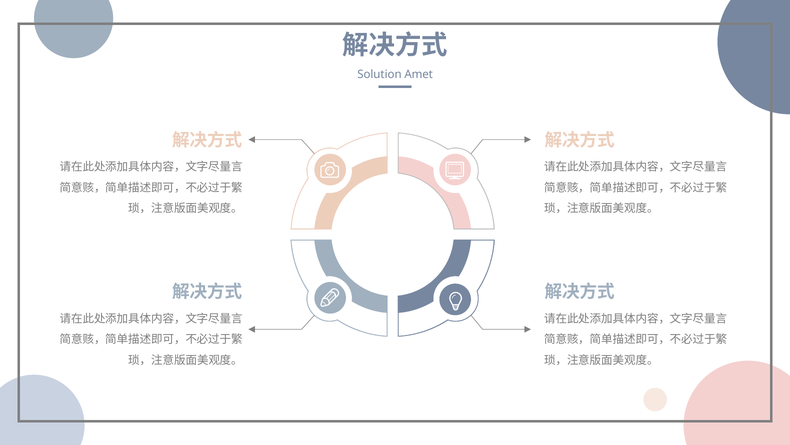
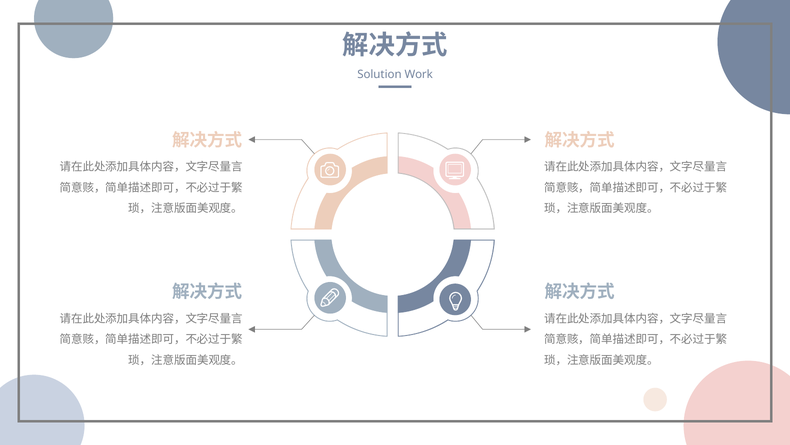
Amet: Amet -> Work
